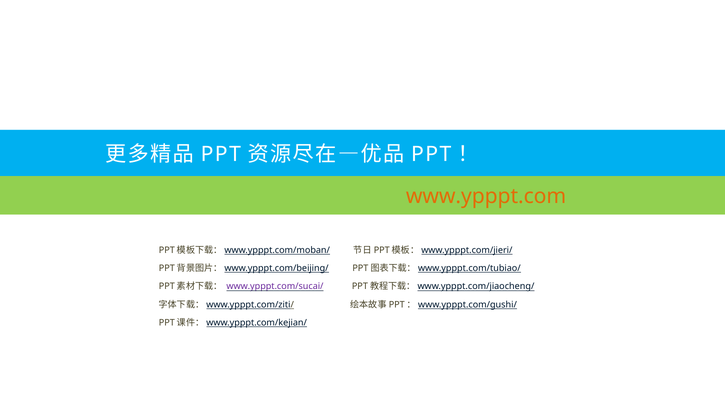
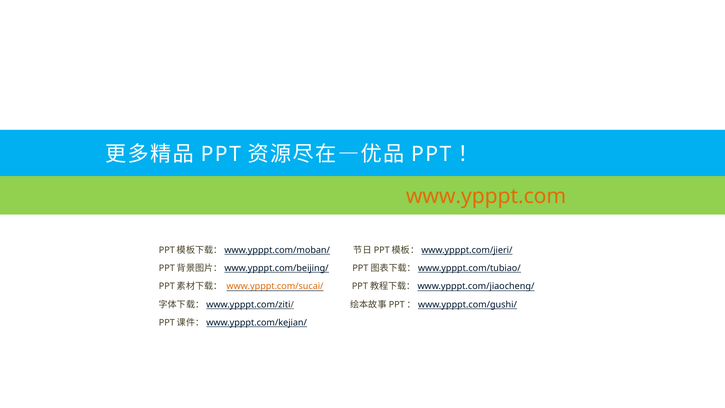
www.ypppt.com/sucai/ colour: purple -> orange
